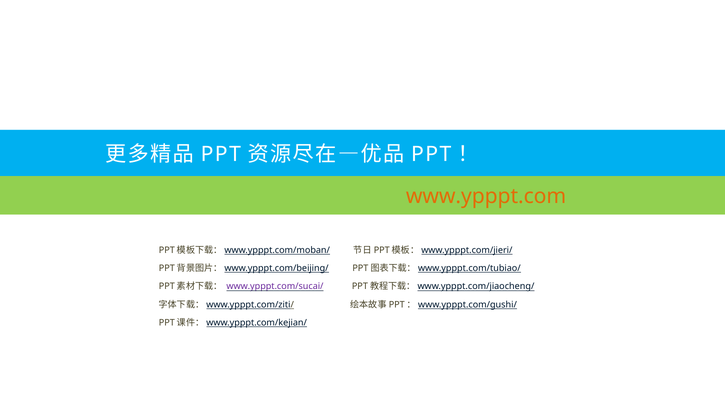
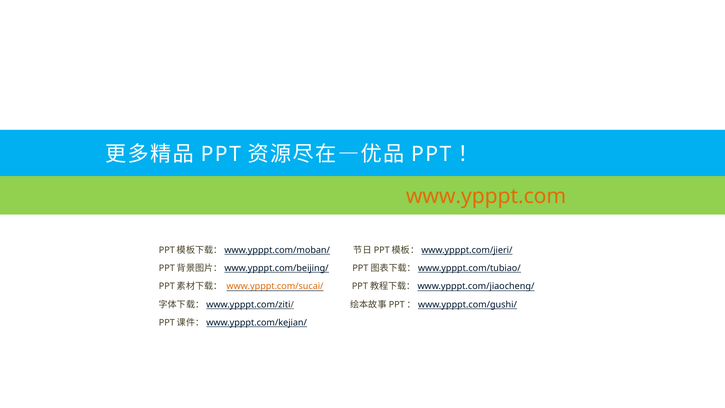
www.ypppt.com/sucai/ colour: purple -> orange
